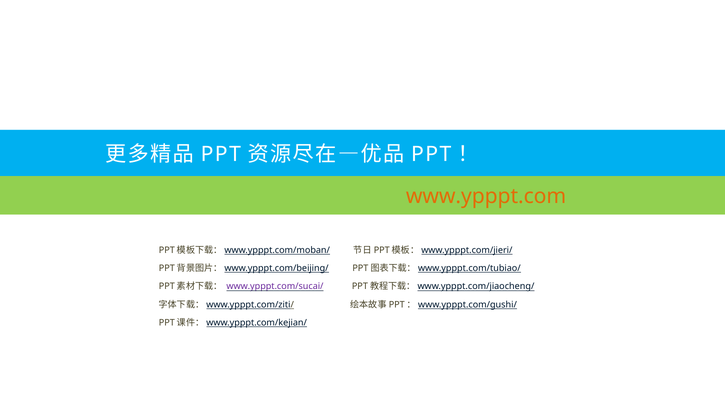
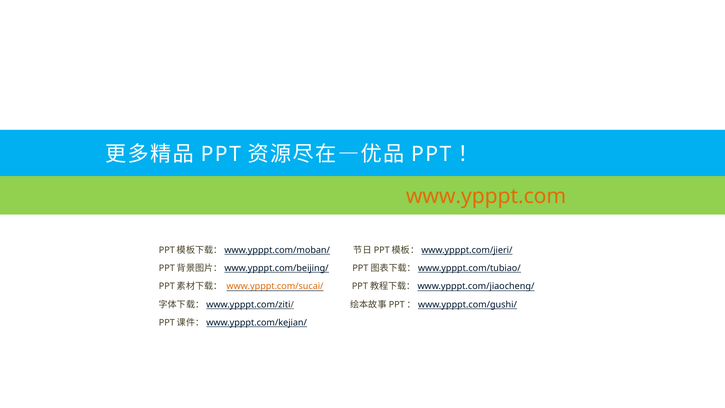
www.ypppt.com/sucai/ colour: purple -> orange
